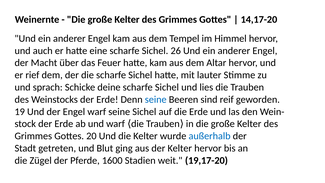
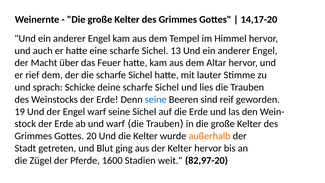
26: 26 -> 13
außerhalb colour: blue -> orange
19,17-20: 19,17-20 -> 82,97-20
